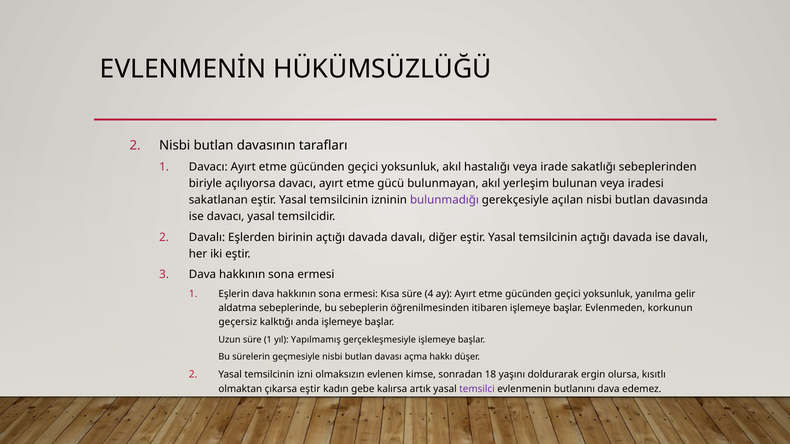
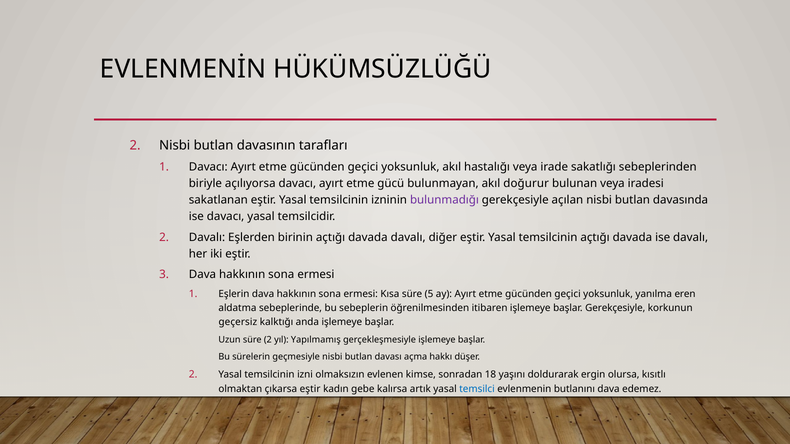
yerleşim: yerleşim -> doğurur
4: 4 -> 5
gelir: gelir -> eren
başlar Evlenmeden: Evlenmeden -> Gerekçesiyle
süre 1: 1 -> 2
temsilci colour: purple -> blue
